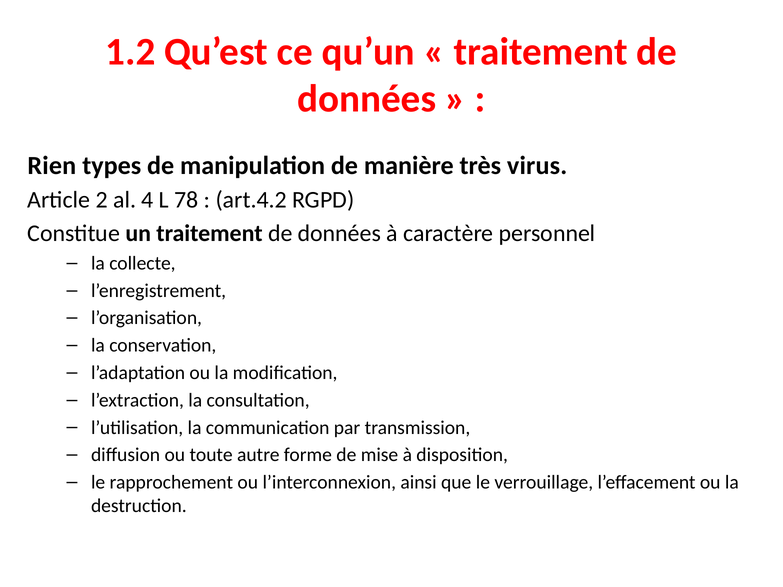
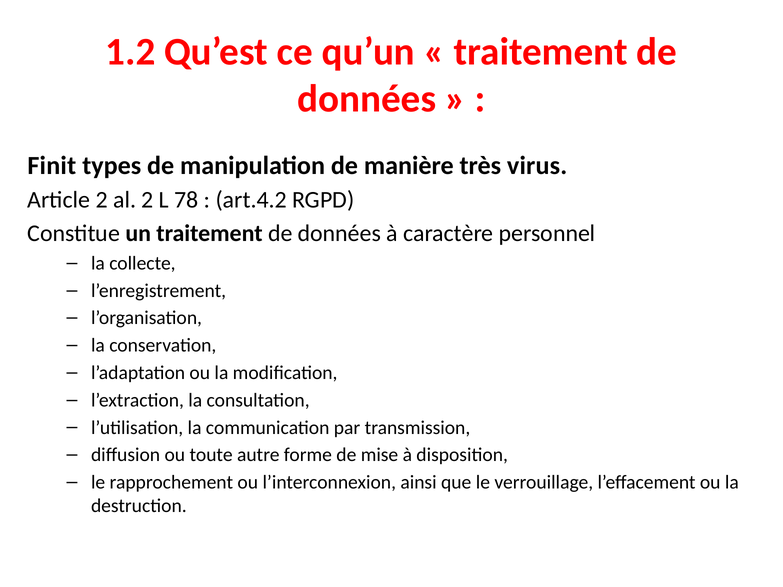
Rien: Rien -> Finit
al 4: 4 -> 2
